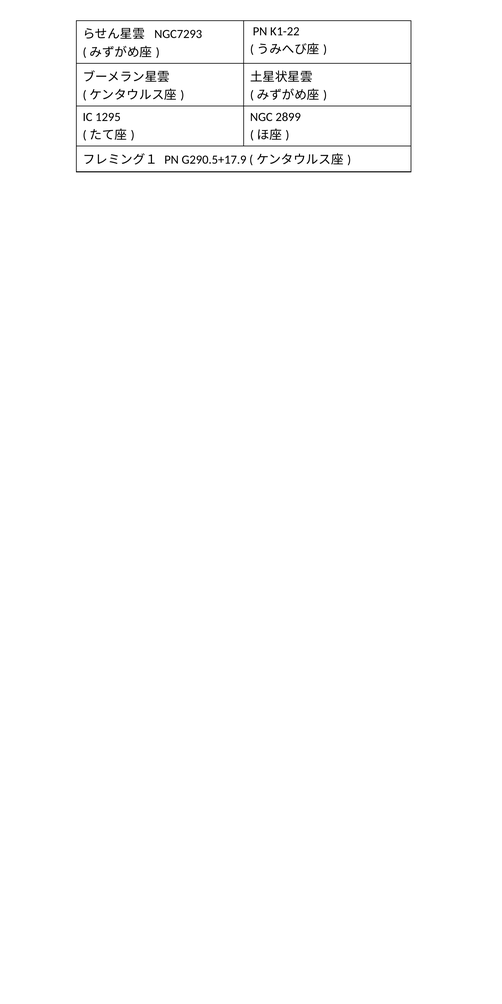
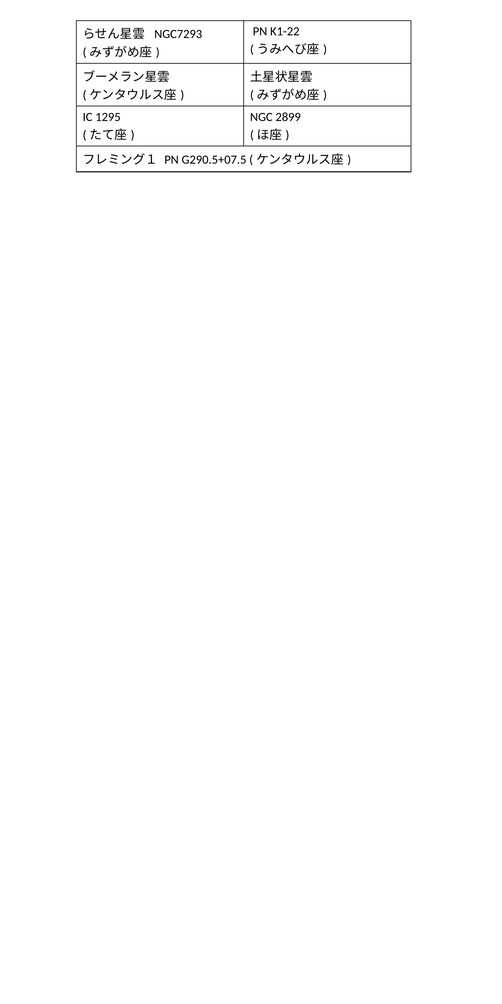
G290.5+17.9: G290.5+17.9 -> G290.5+07.5
